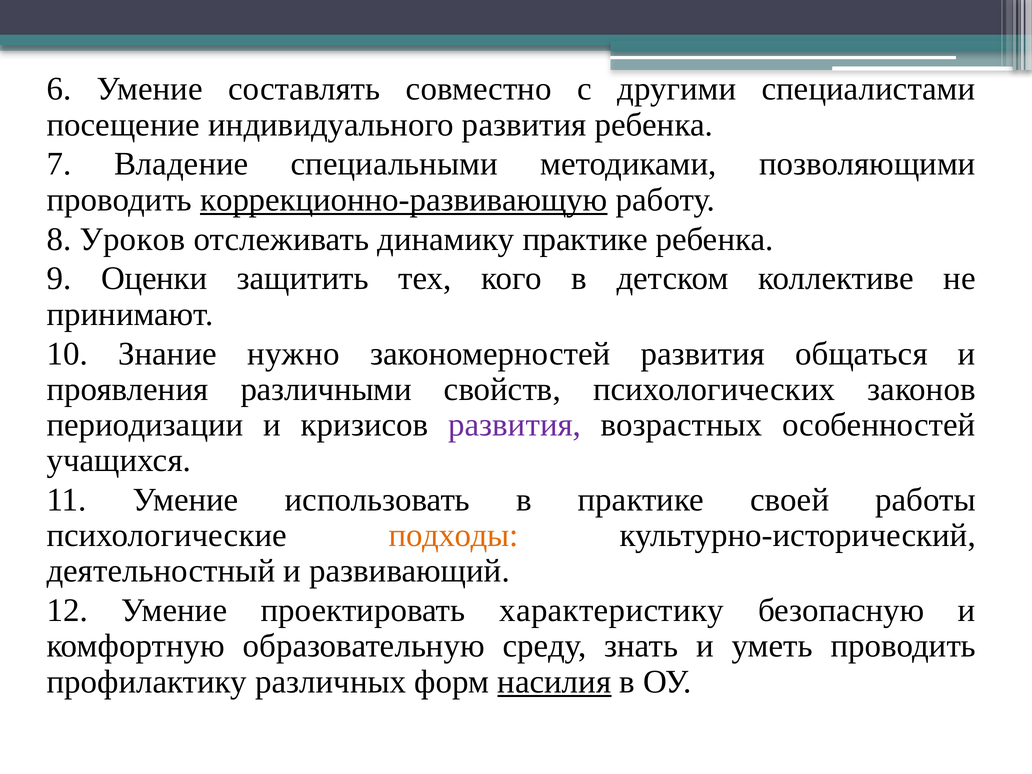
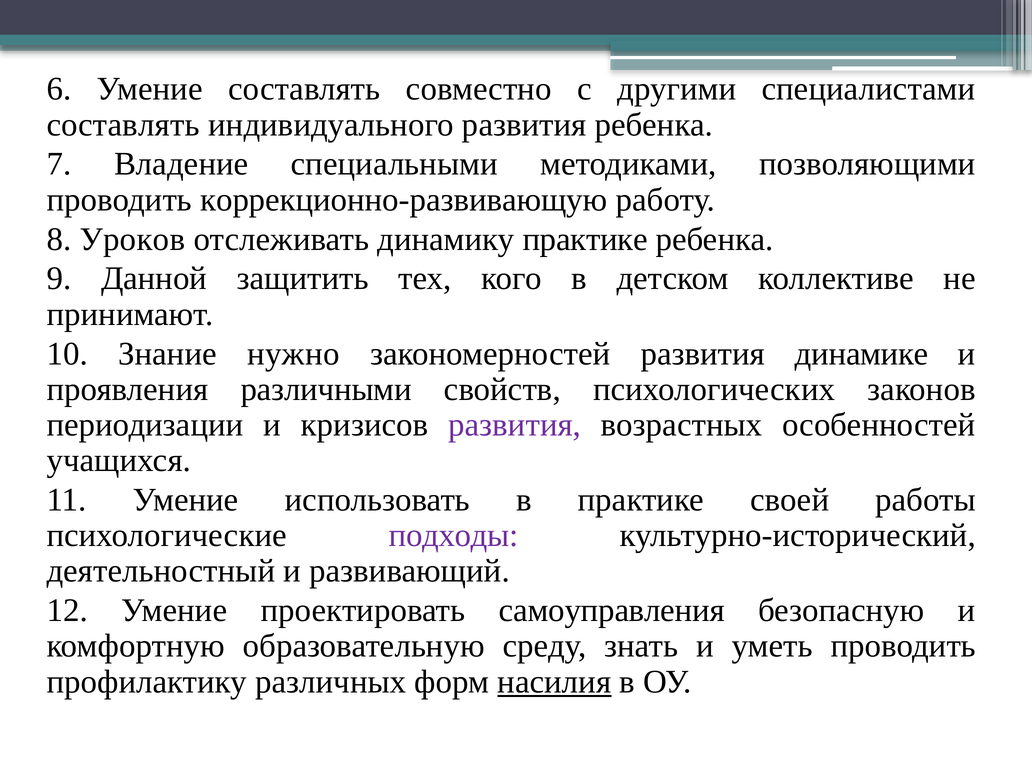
посещение at (123, 125): посещение -> составлять
коррекционно-развивающую underline: present -> none
Оценки: Оценки -> Данной
общаться: общаться -> динамике
подходы colour: orange -> purple
характеристику: характеристику -> самоуправления
